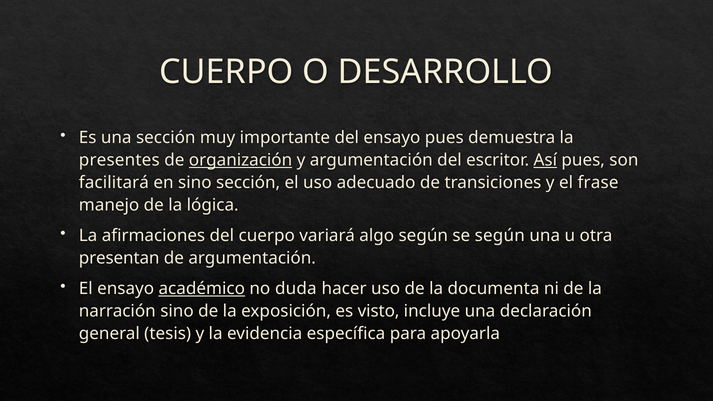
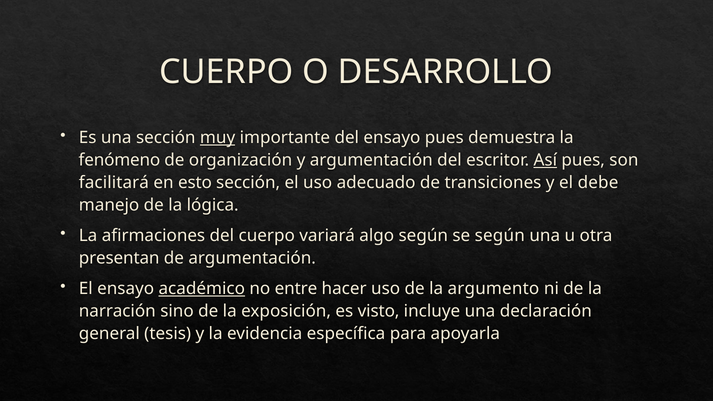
muy underline: none -> present
presentes: presentes -> fenómeno
organización underline: present -> none
en sino: sino -> esto
frase: frase -> debe
duda: duda -> entre
documenta: documenta -> argumento
